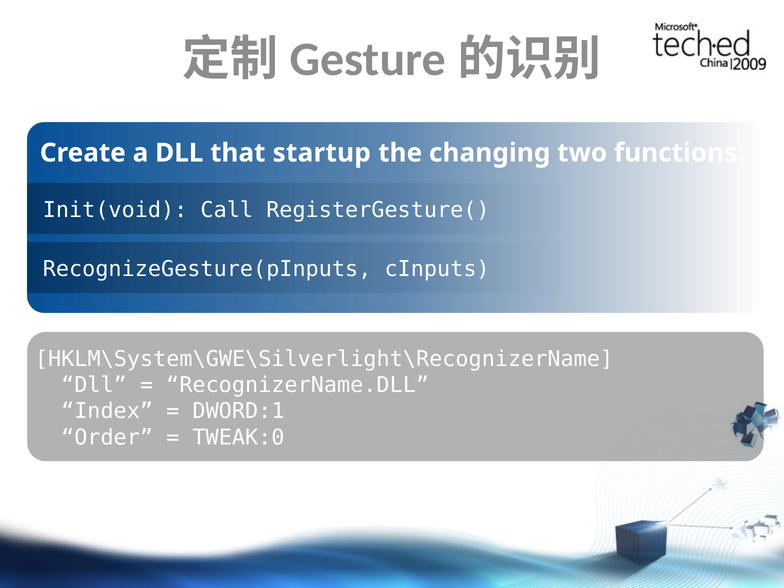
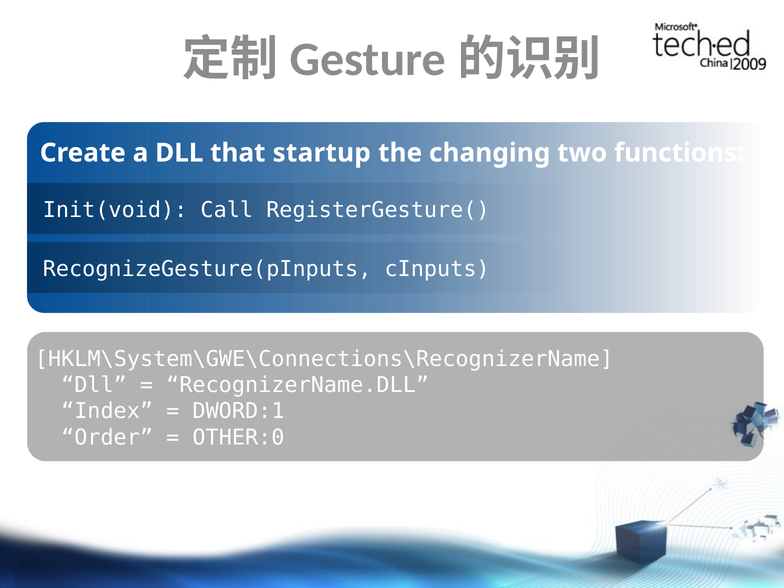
HKLM\System\GWE\Silverlight\RecognizerName: HKLM\System\GWE\Silverlight\RecognizerName -> HKLM\System\GWE\Connections\RecognizerName
TWEAK:0: TWEAK:0 -> OTHER:0
